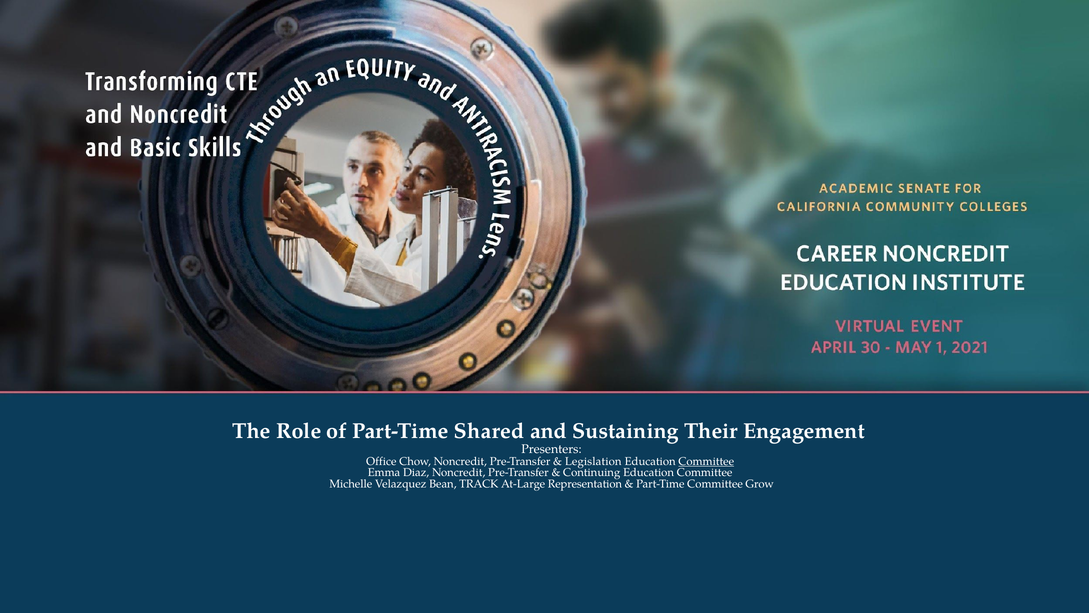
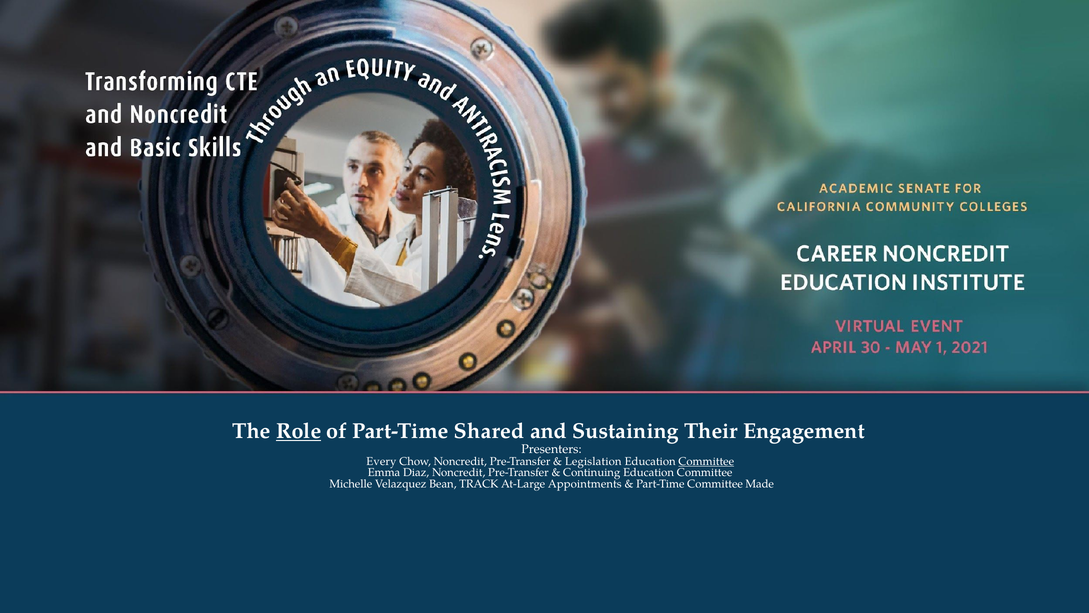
Role underline: none -> present
Office: Office -> Every
Representation: Representation -> Appointments
Grow: Grow -> Made
